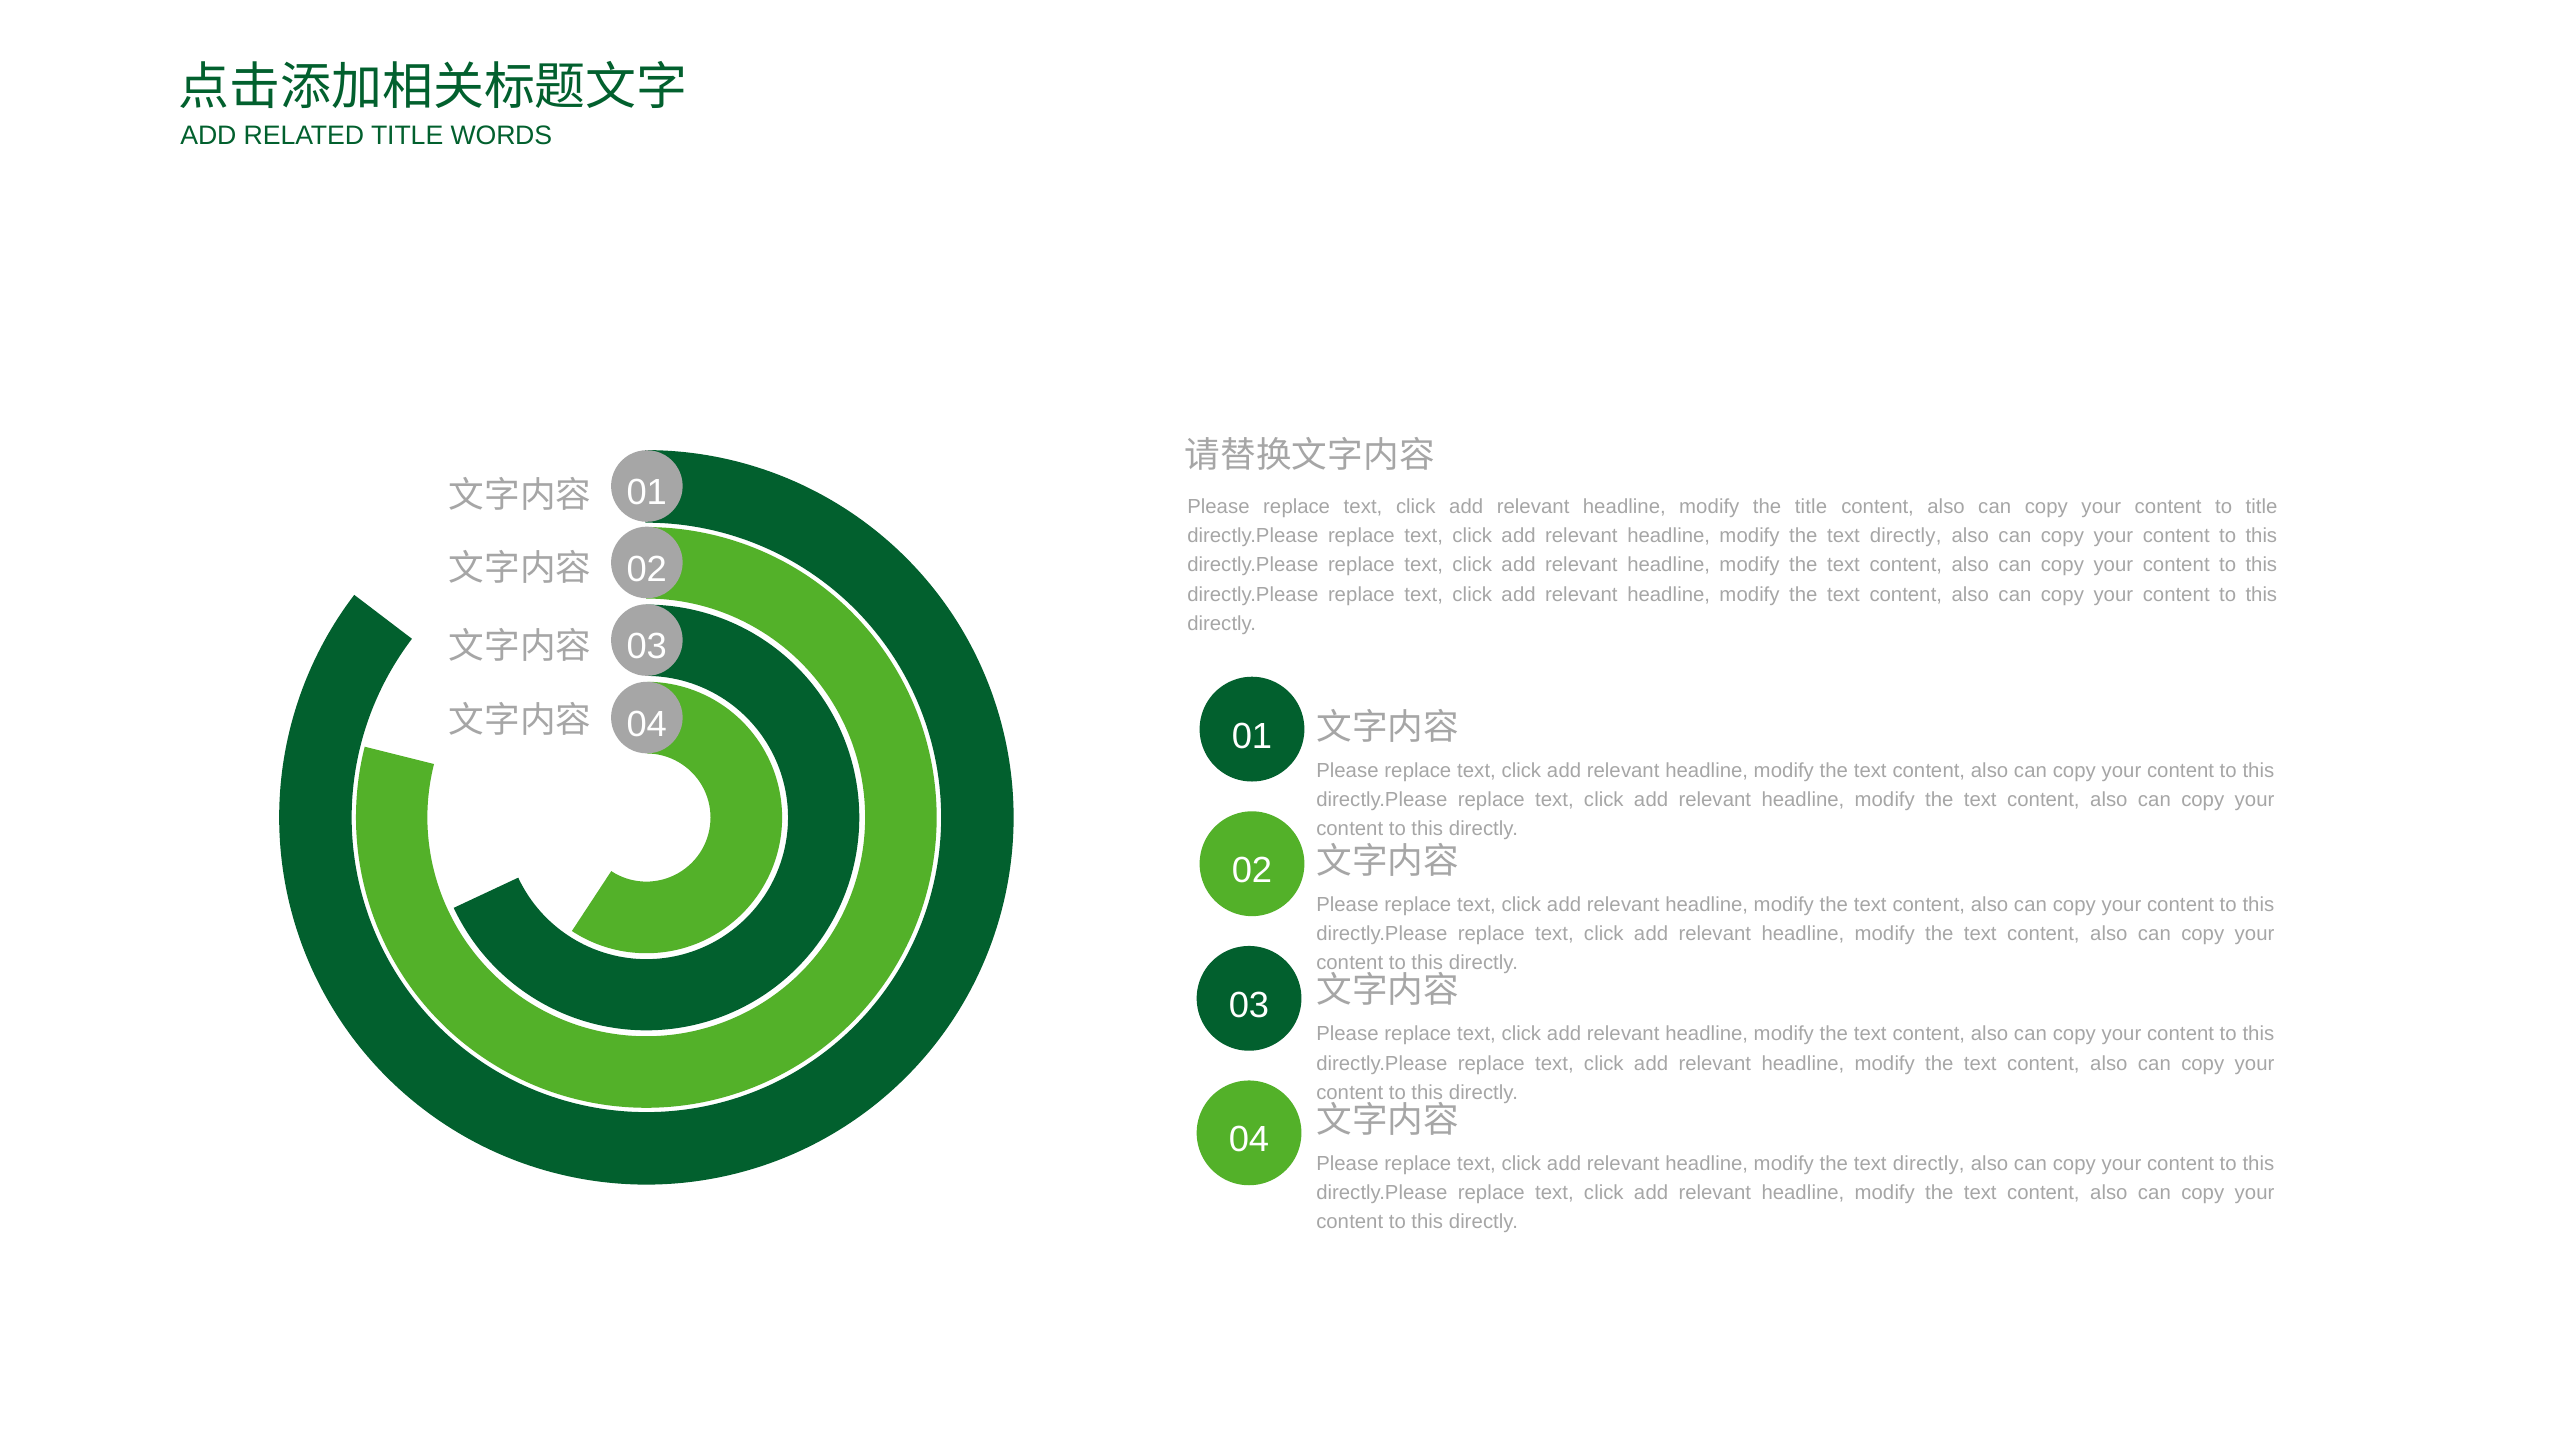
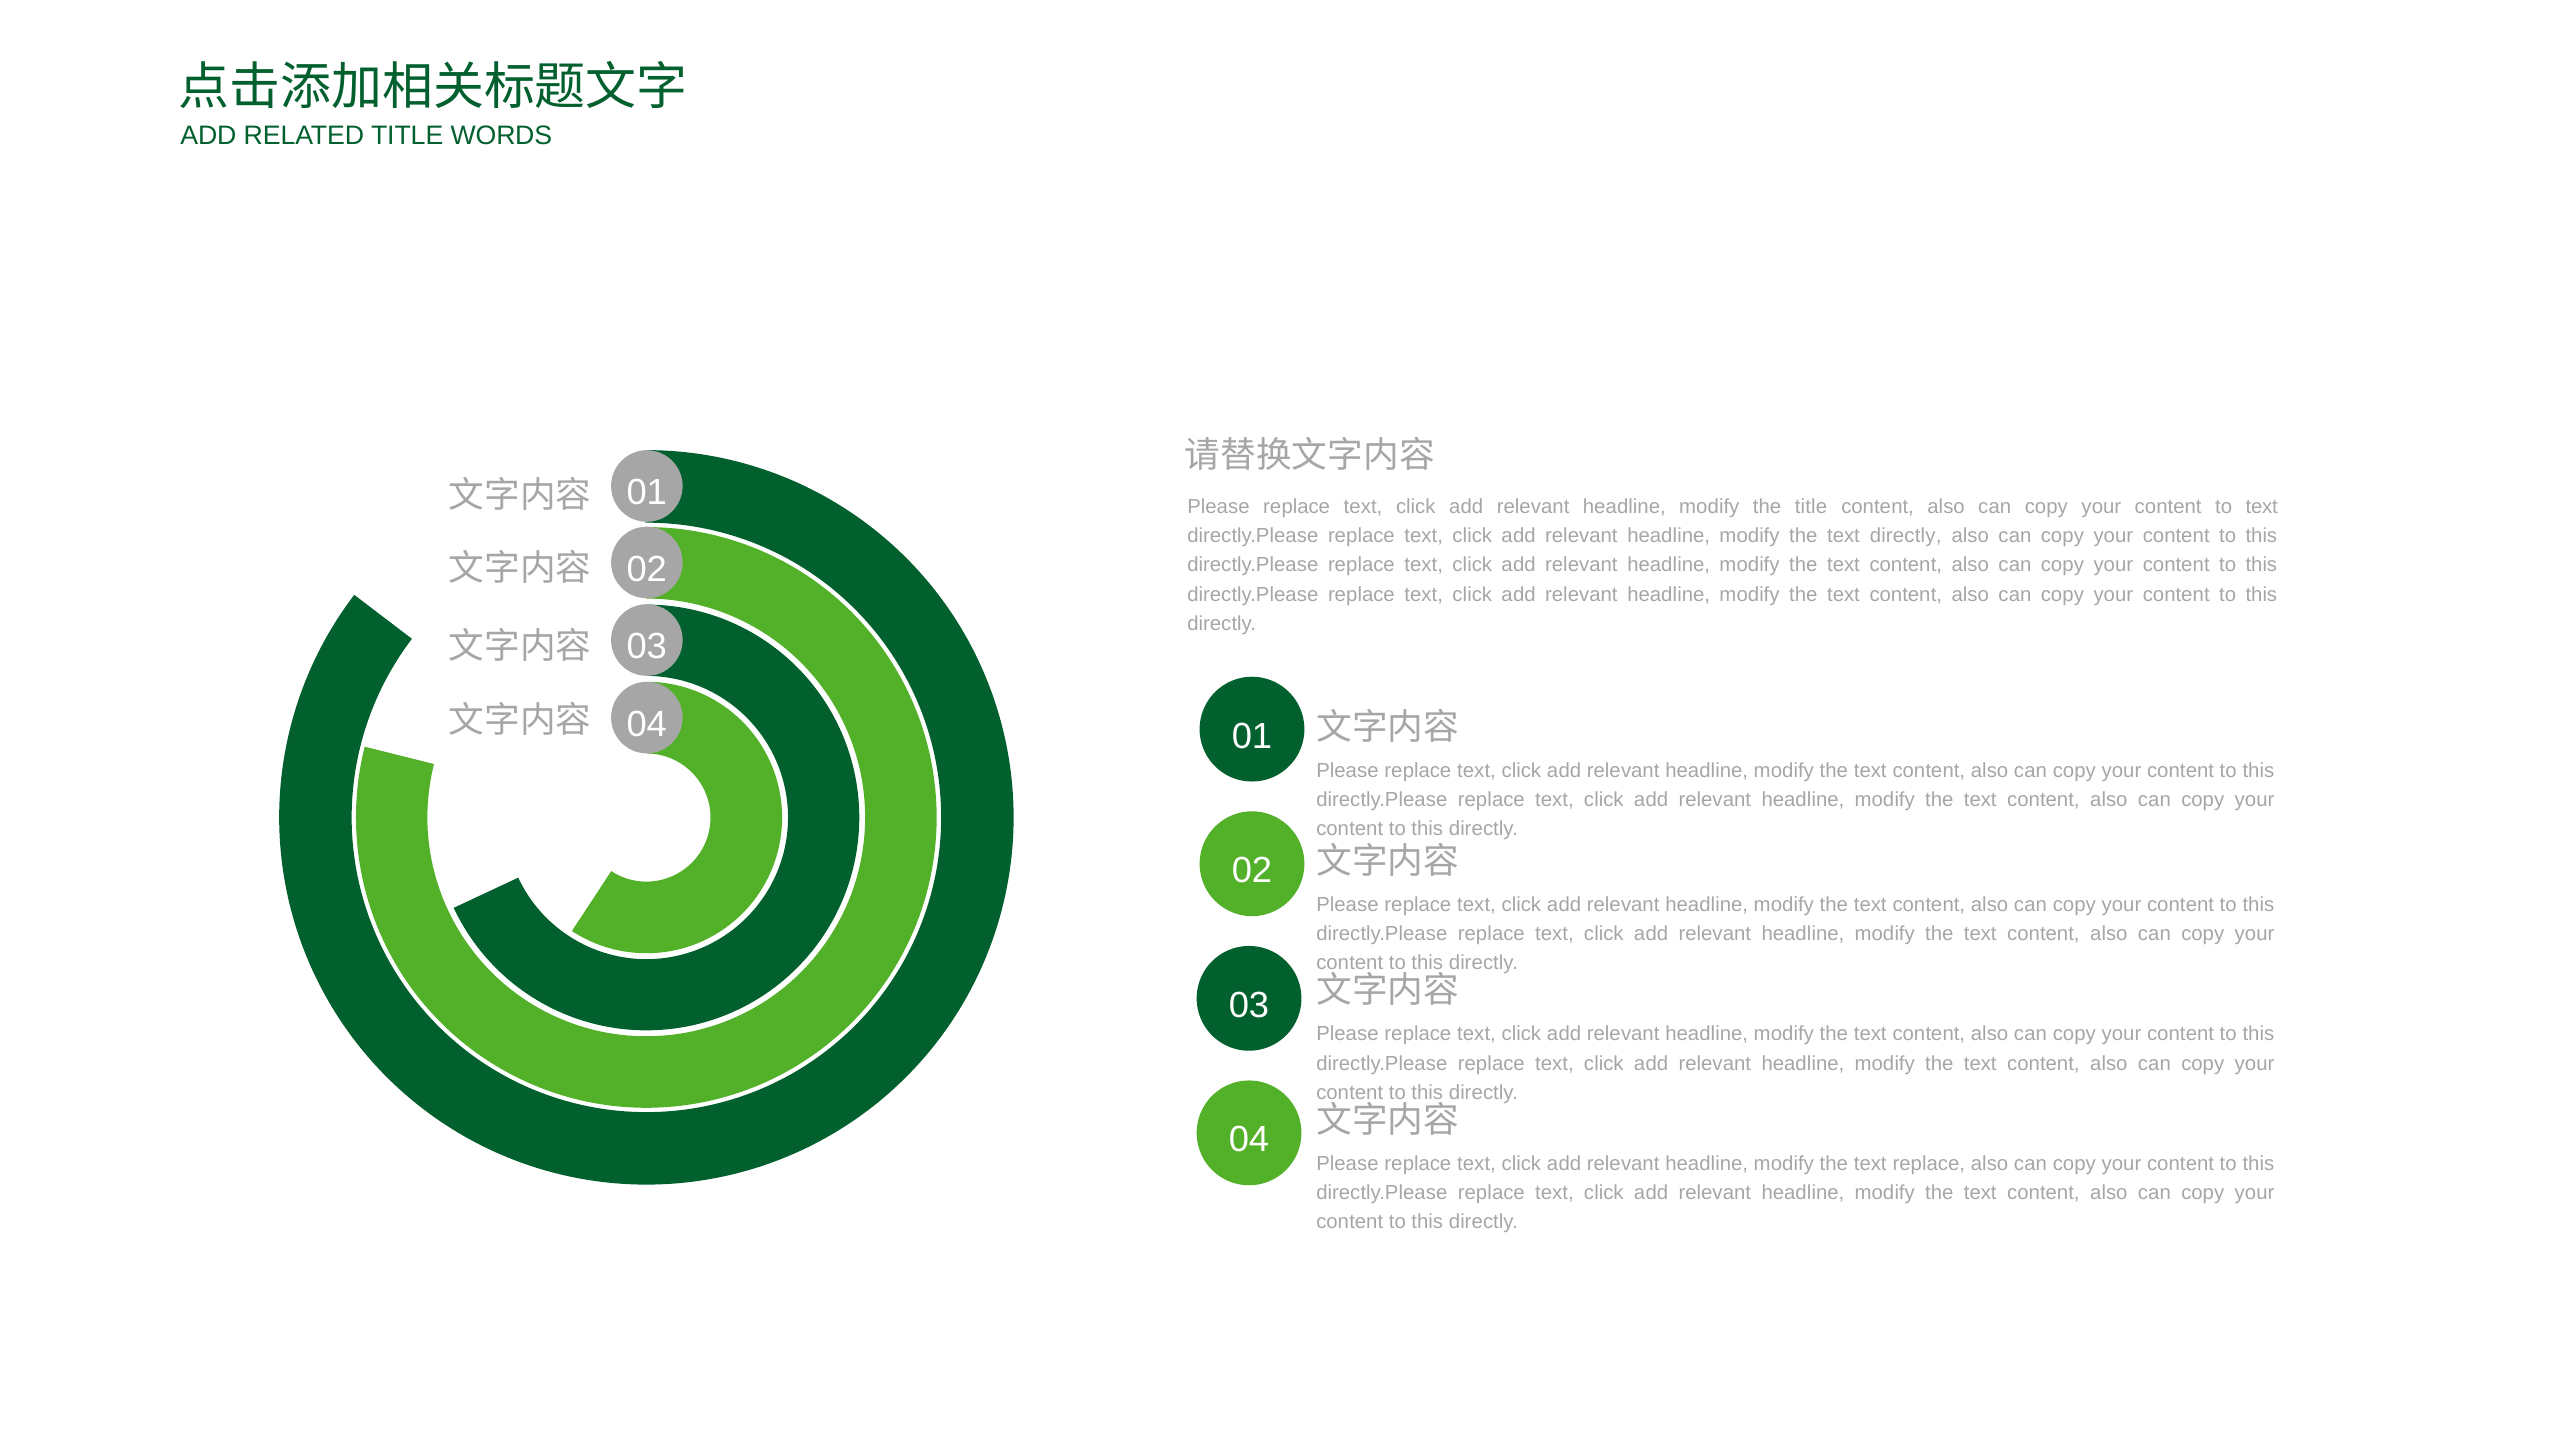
to title: title -> text
directly at (1929, 1164): directly -> replace
